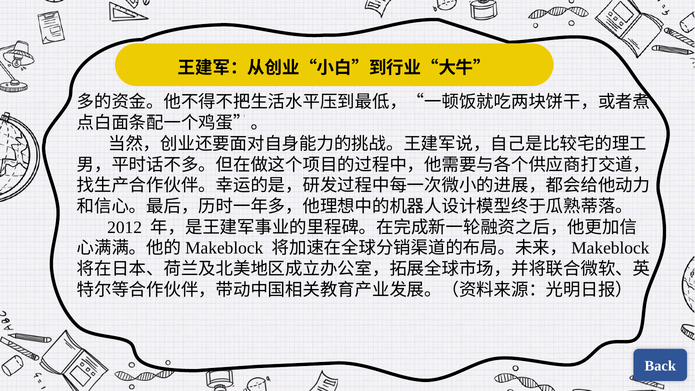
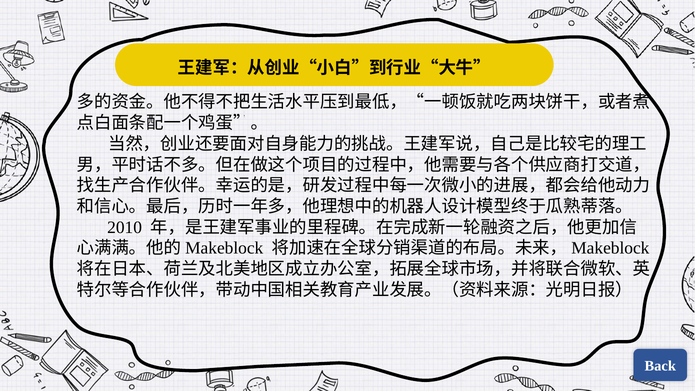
2012: 2012 -> 2010
